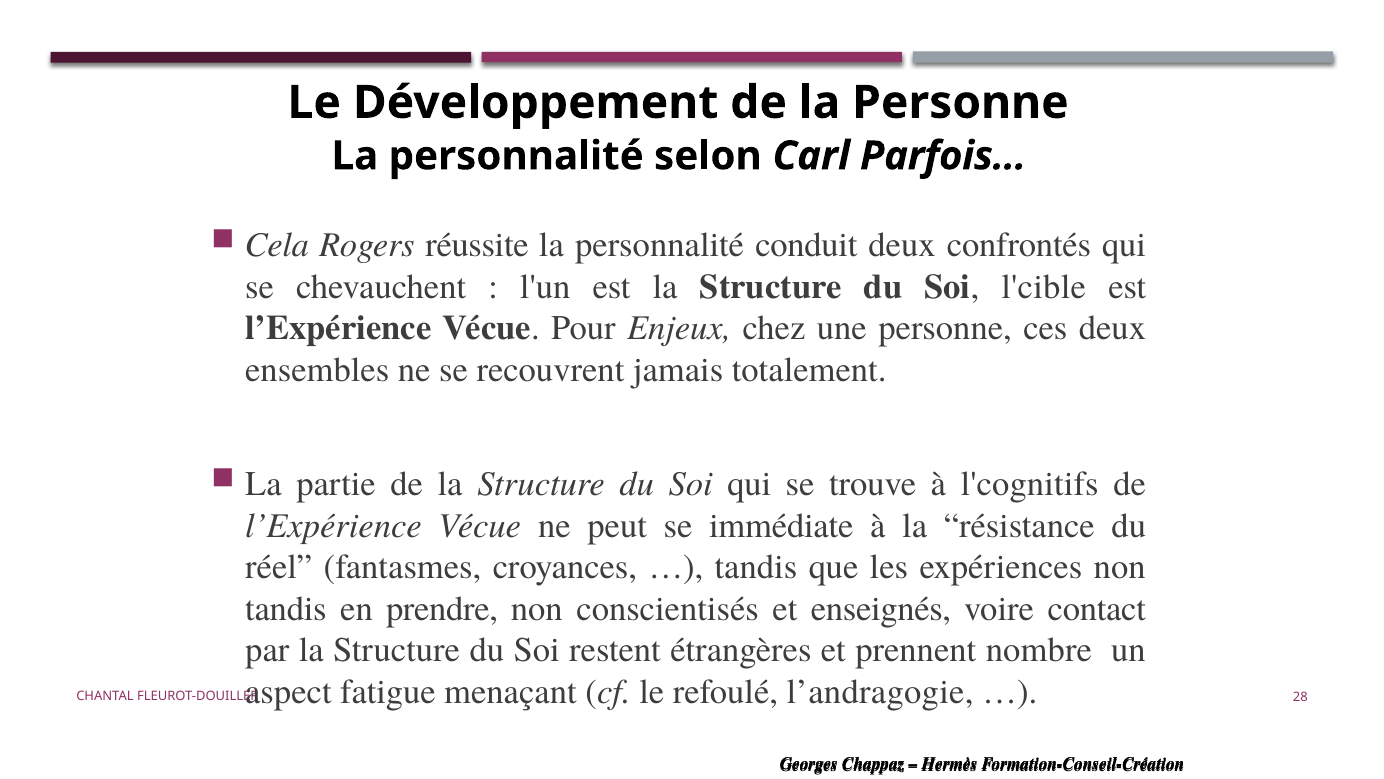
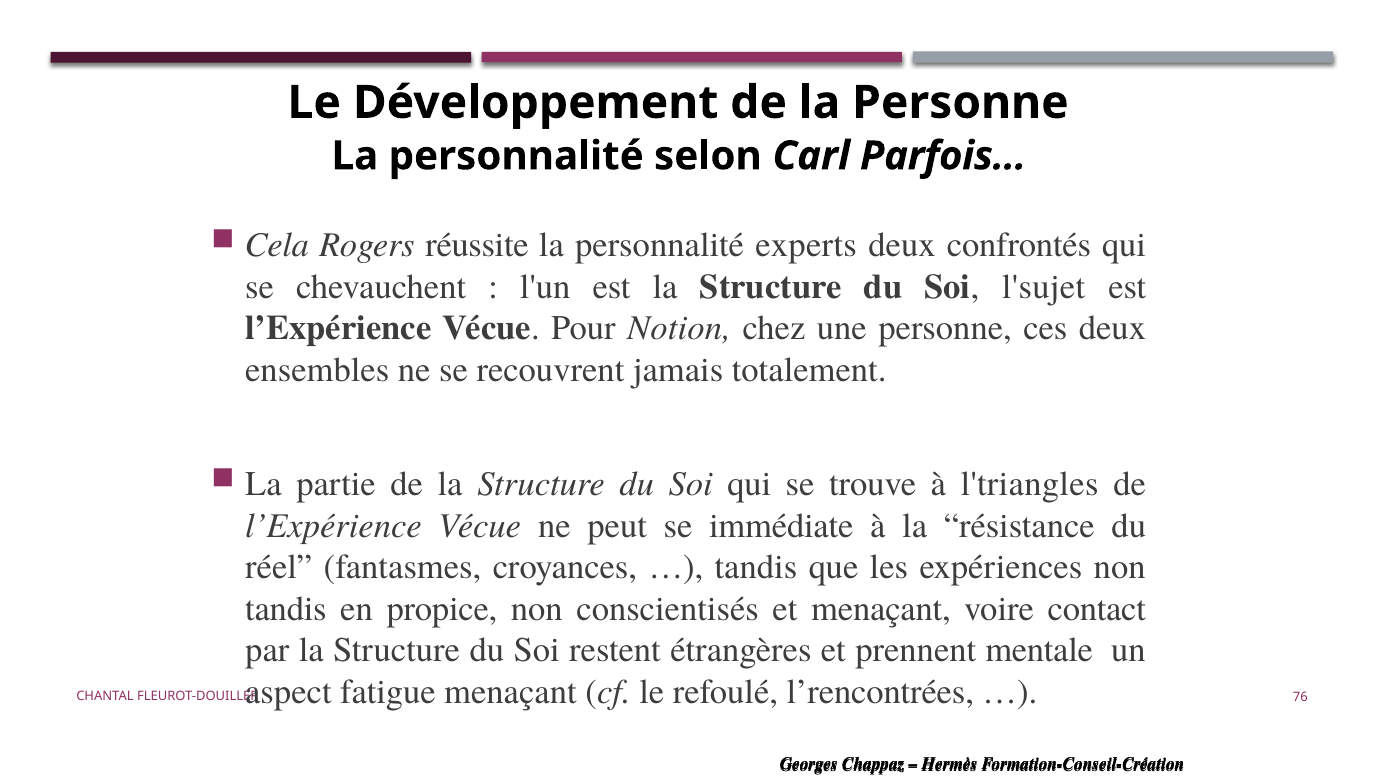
conduit: conduit -> experts
l'cible: l'cible -> l'sujet
Enjeux: Enjeux -> Notion
l'cognitifs: l'cognitifs -> l'triangles
prendre: prendre -> propice
et enseignés: enseignés -> menaçant
nombre: nombre -> mentale
l’andragogie: l’andragogie -> l’rencontrées
28: 28 -> 76
